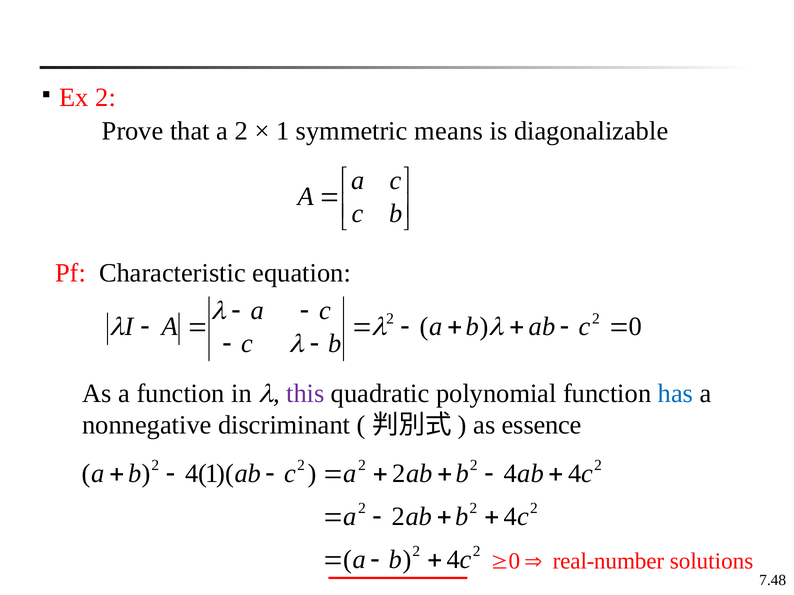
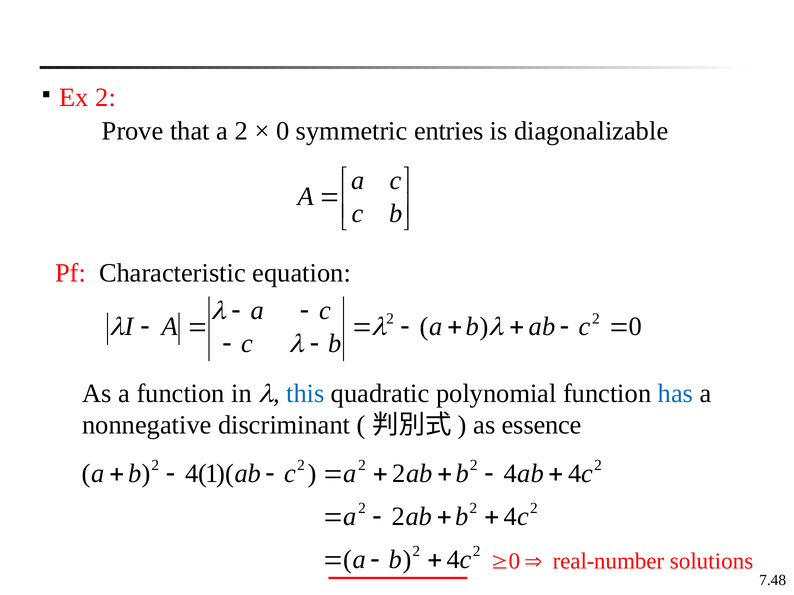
1 at (283, 131): 1 -> 0
means: means -> entries
this colour: purple -> blue
